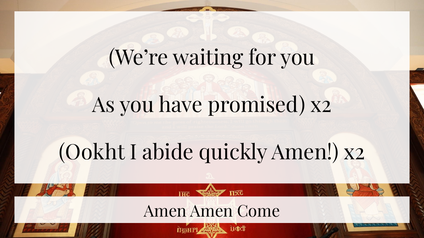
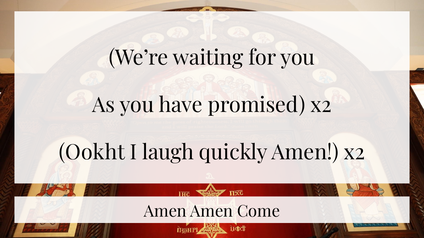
abide: abide -> laugh
